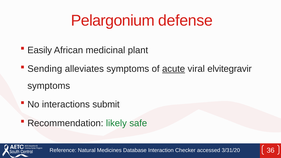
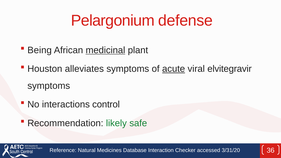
Easily: Easily -> Being
medicinal underline: none -> present
Sending: Sending -> Houston
submit: submit -> control
